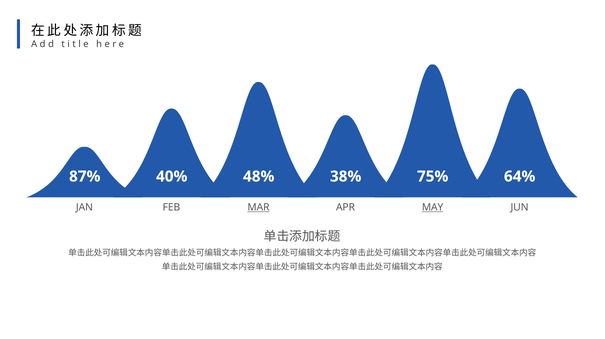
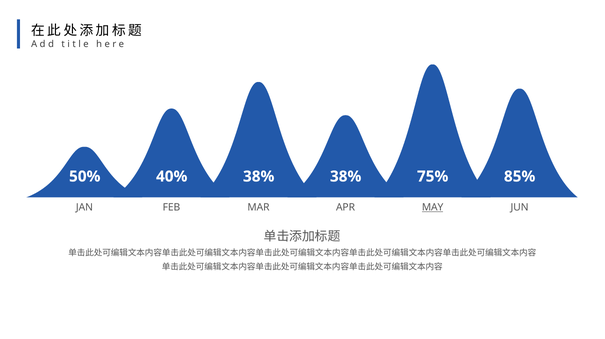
87%: 87% -> 50%
40% 48%: 48% -> 38%
64%: 64% -> 85%
MAR underline: present -> none
